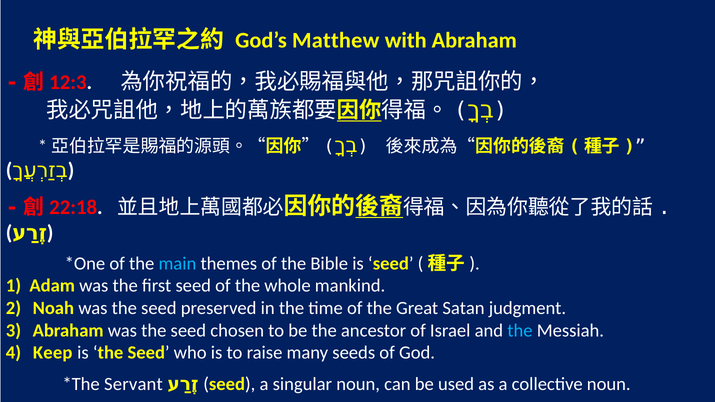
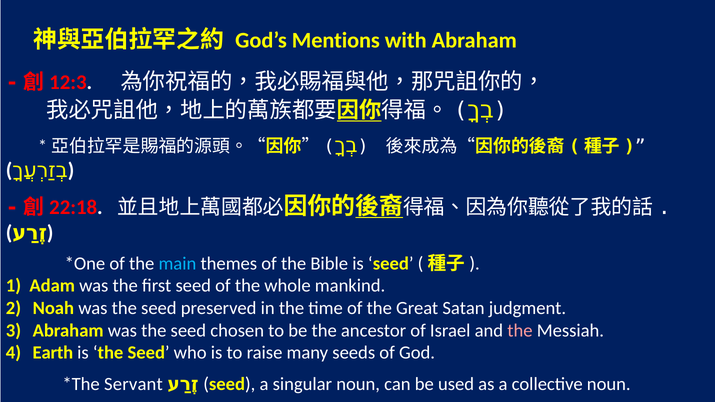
Matthew: Matthew -> Mentions
the at (520, 331) colour: light blue -> pink
Keep: Keep -> Earth
